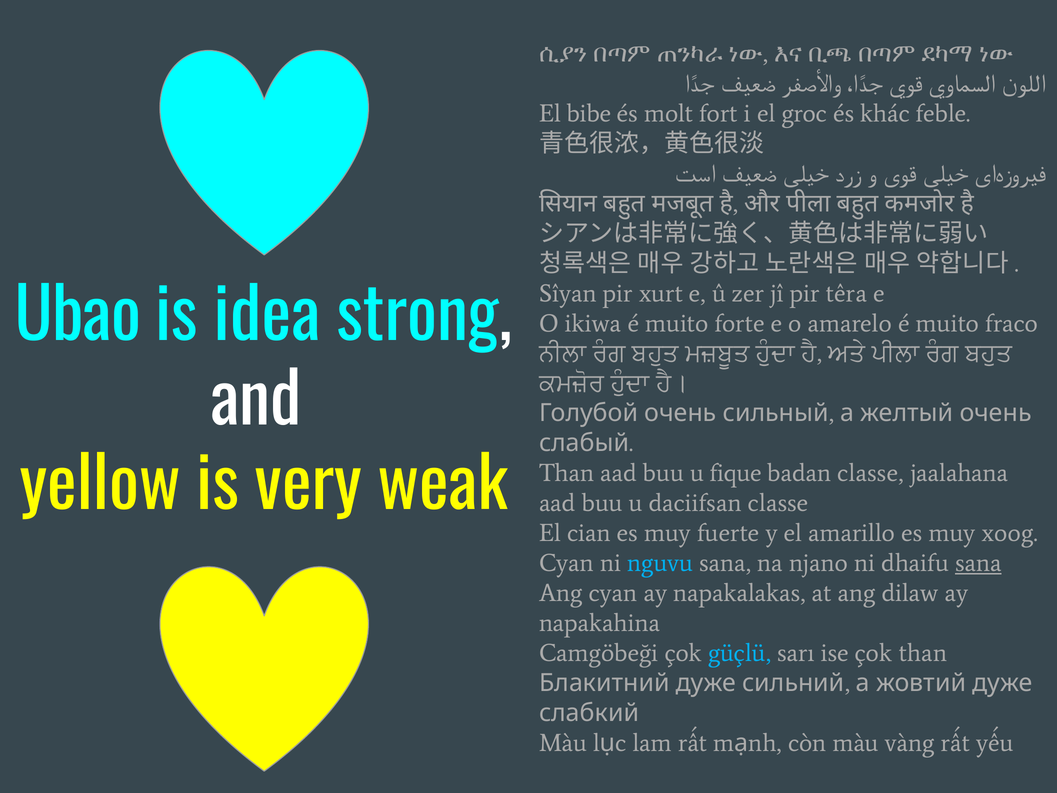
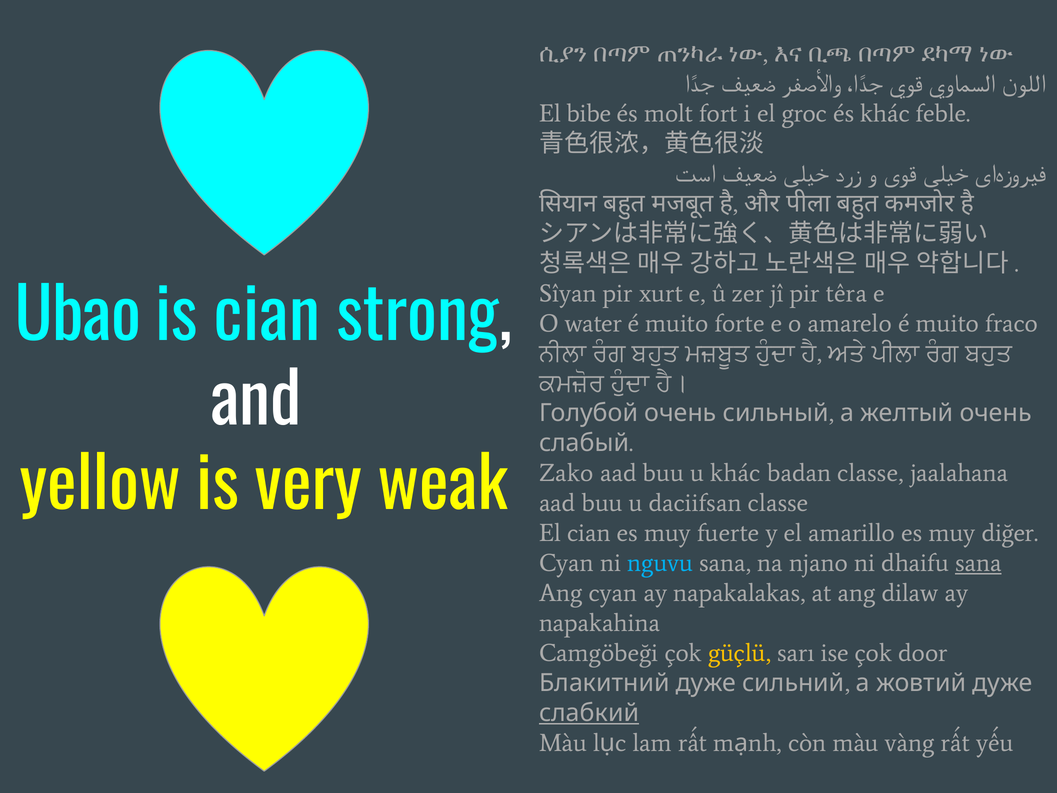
is idea: idea -> cian
ikiwa: ikiwa -> water
Than at (567, 473): Than -> Zako
u fique: fique -> khác
xoog: xoog -> diğer
güçlü colour: light blue -> yellow
çok than: than -> door
слабкий underline: none -> present
